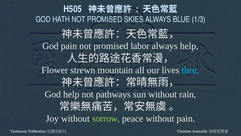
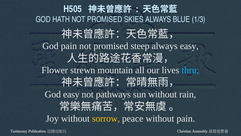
labor: labor -> steep
always help: help -> easy
God help: help -> easy
sorrow colour: light green -> yellow
